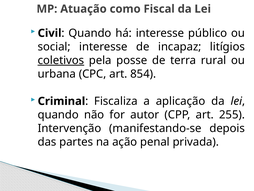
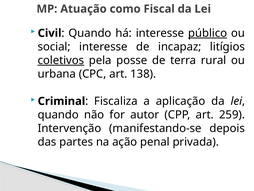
público underline: none -> present
854: 854 -> 138
255: 255 -> 259
